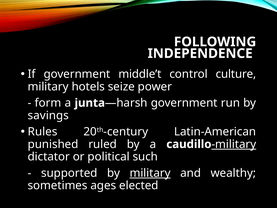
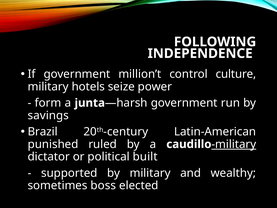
middle’t: middle’t -> million’t
Rules: Rules -> Brazil
such: such -> built
military at (150, 173) underline: present -> none
ages: ages -> boss
